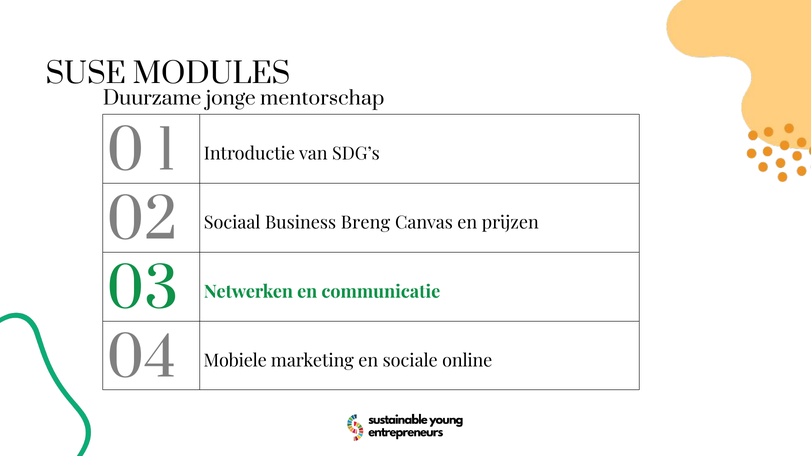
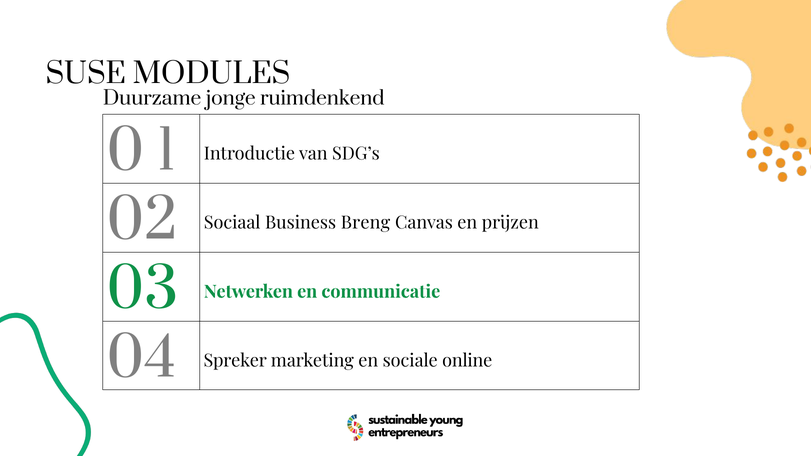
mentorschap: mentorschap -> ruimdenkend
Mobiele: Mobiele -> Spreker
